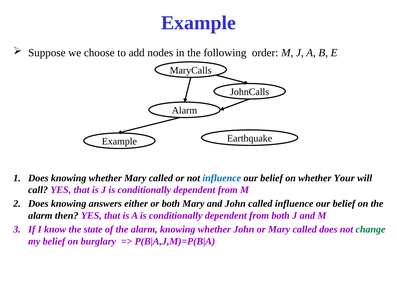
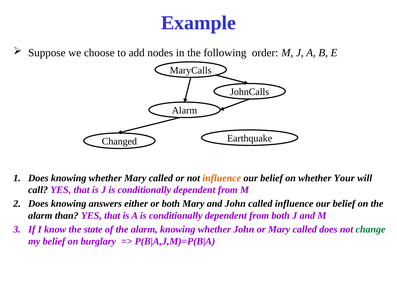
Example at (119, 142): Example -> Changed
influence at (222, 178) colour: blue -> orange
then: then -> than
